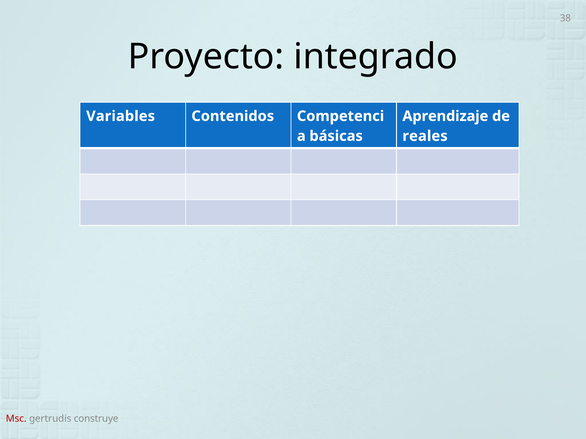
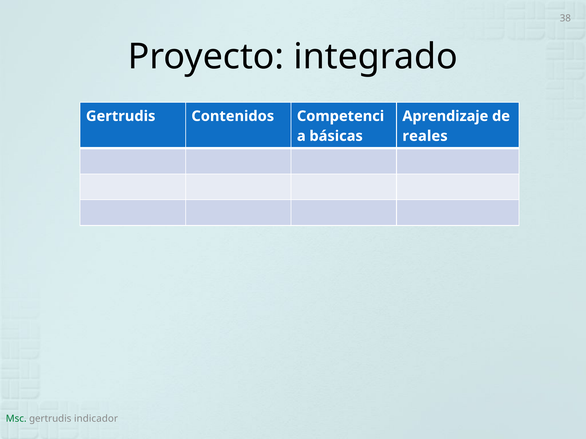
Variables at (121, 116): Variables -> Gertrudis
Msc colour: red -> green
construye: construye -> indicador
